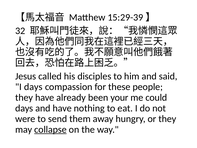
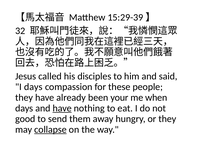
could: could -> when
have at (62, 108) underline: none -> present
were: were -> good
